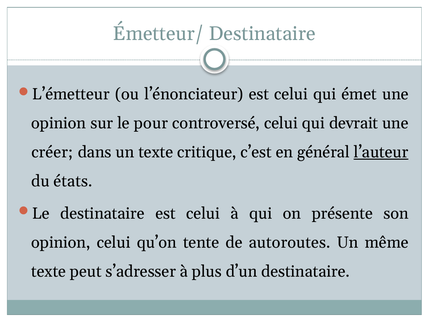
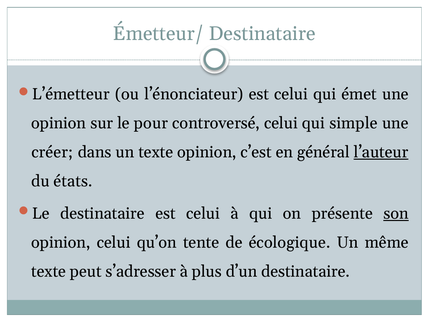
devrait: devrait -> simple
texte critique: critique -> opinion
son underline: none -> present
autoroutes: autoroutes -> écologique
